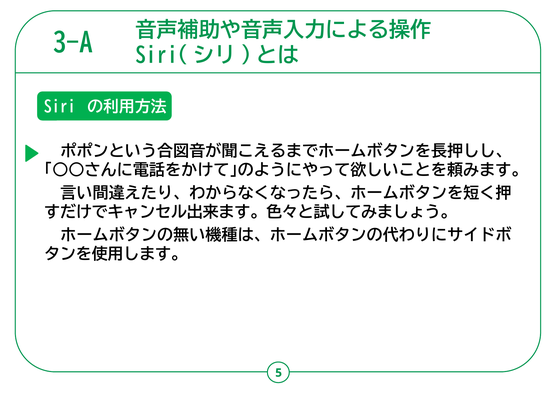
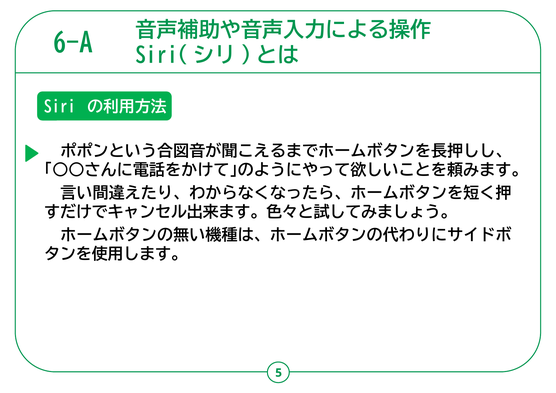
3-A: 3-A -> 6-A
